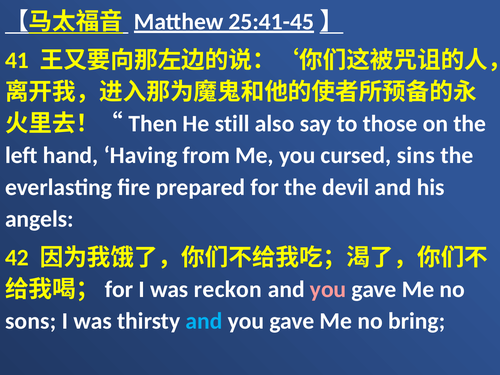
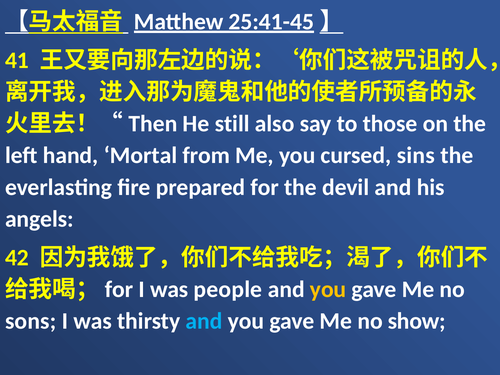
Having: Having -> Mortal
reckon: reckon -> people
you at (328, 289) colour: pink -> yellow
bring: bring -> show
